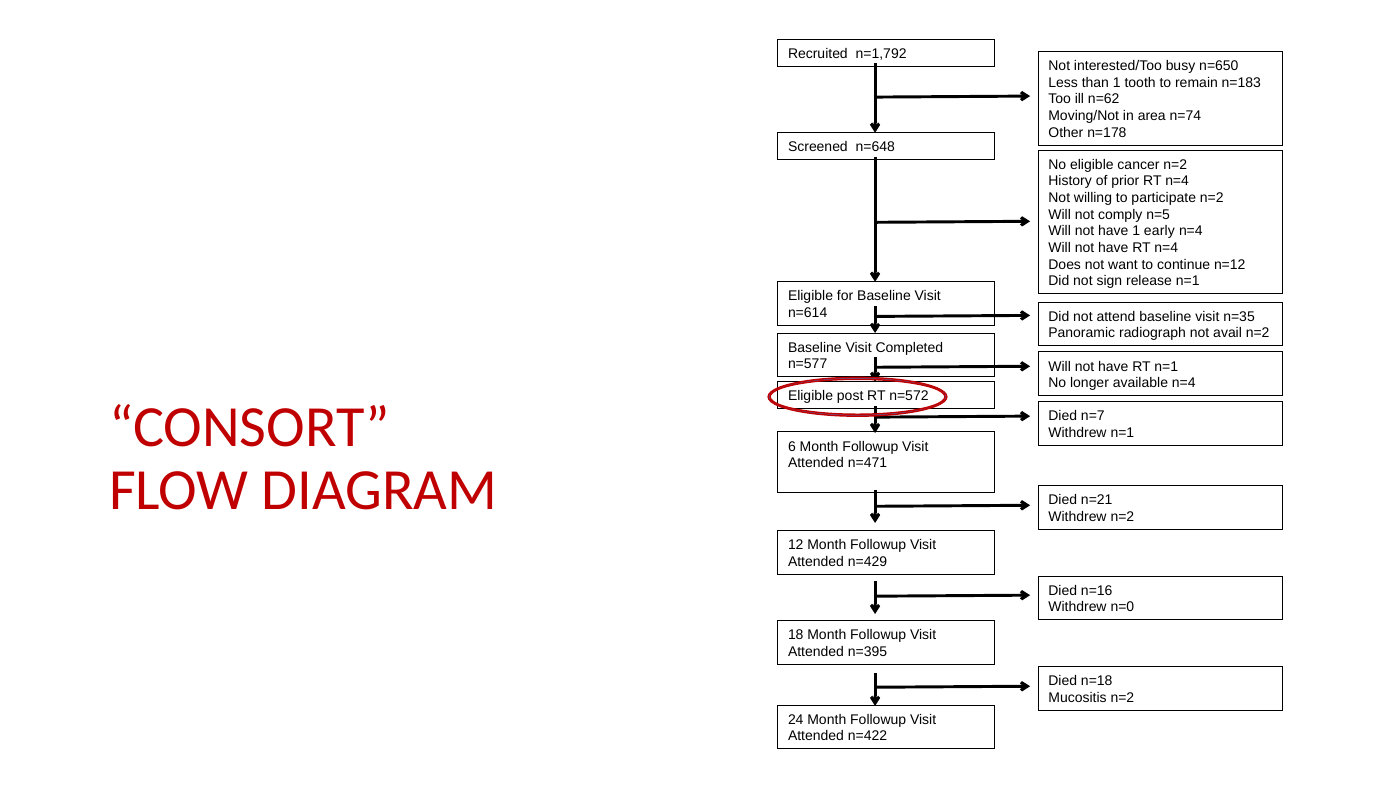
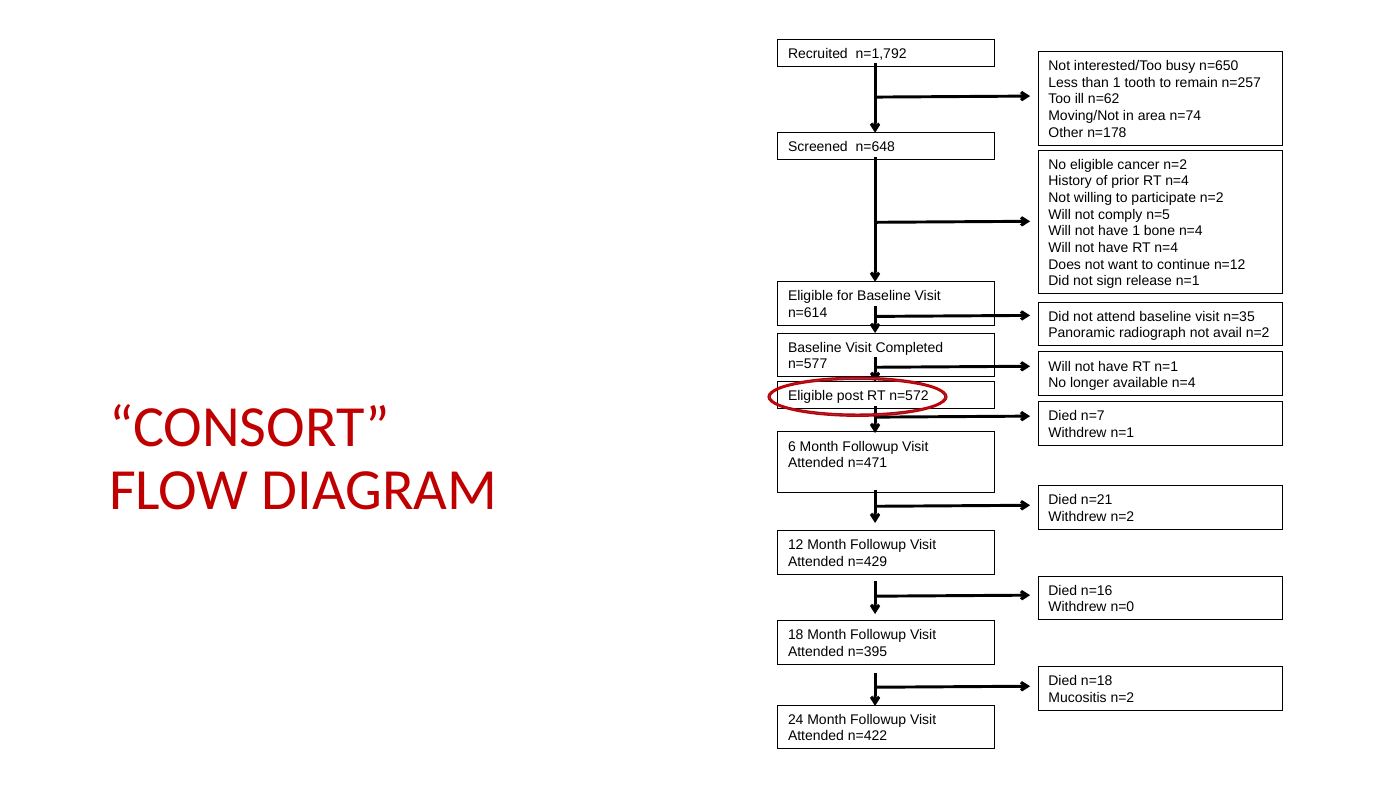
n=183: n=183 -> n=257
early: early -> bone
